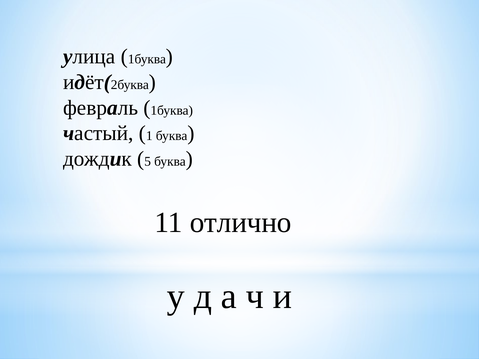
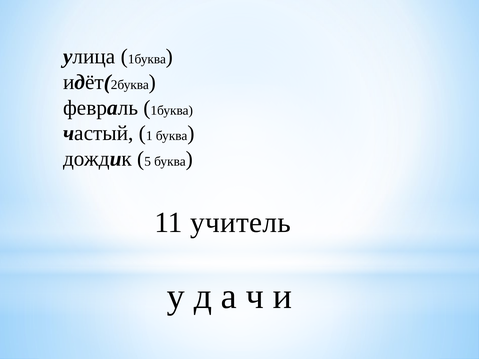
отлично: отлично -> учитель
